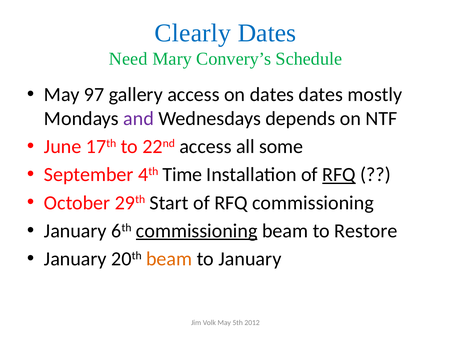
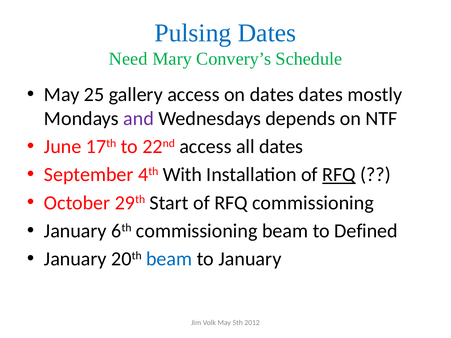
Clearly: Clearly -> Pulsing
97: 97 -> 25
all some: some -> dates
Time: Time -> With
commissioning at (197, 231) underline: present -> none
Restore: Restore -> Defined
beam at (169, 259) colour: orange -> blue
